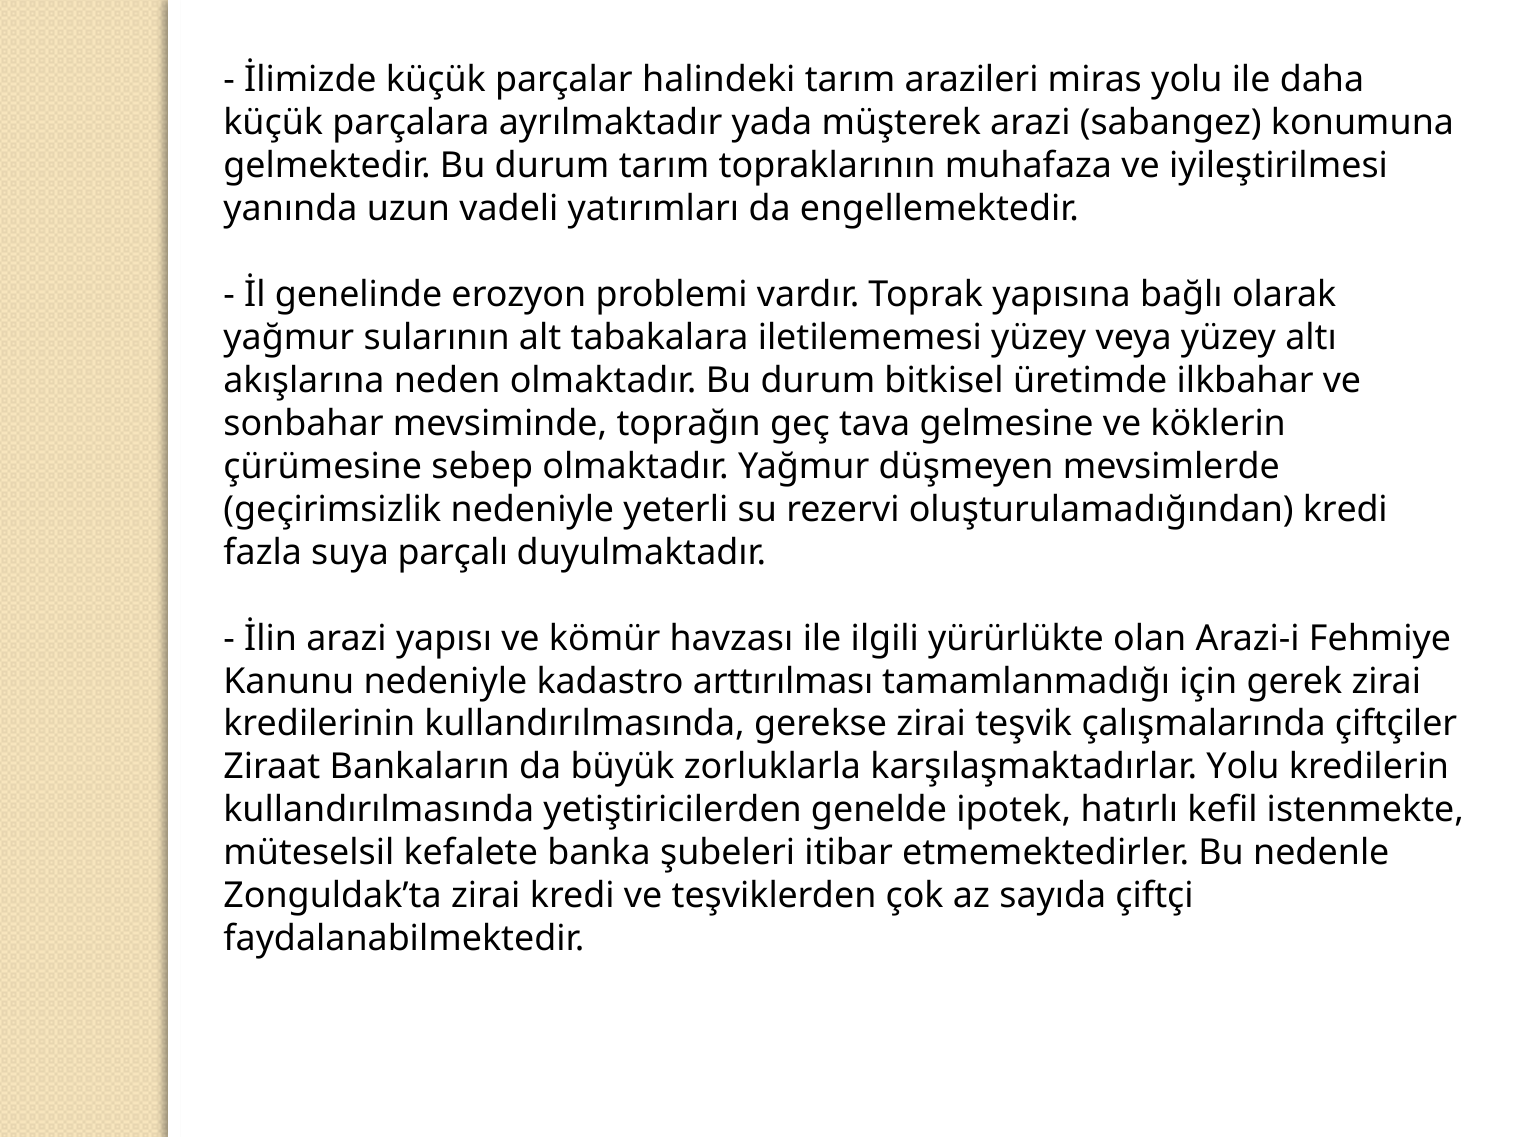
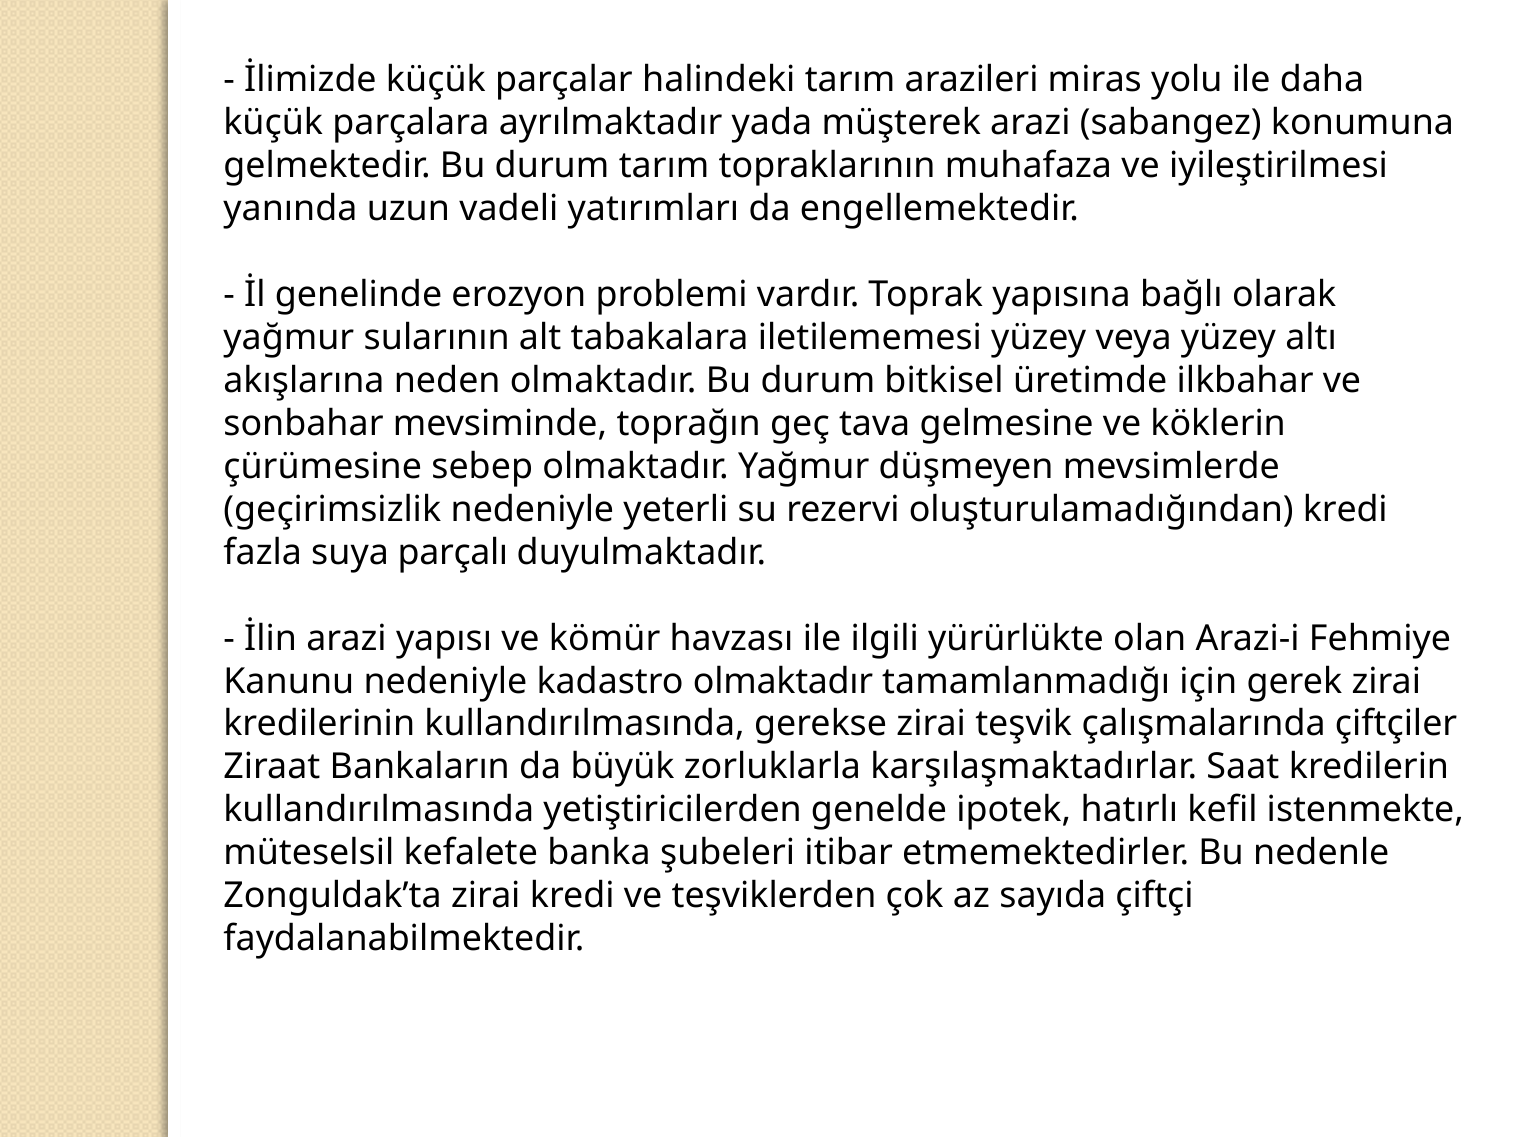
kadastro arttırılması: arttırılması -> olmaktadır
karşılaşmaktadırlar Yolu: Yolu -> Saat
